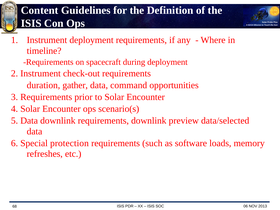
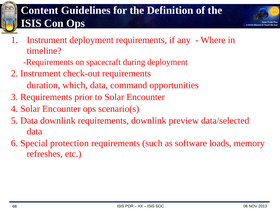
gather: gather -> which
